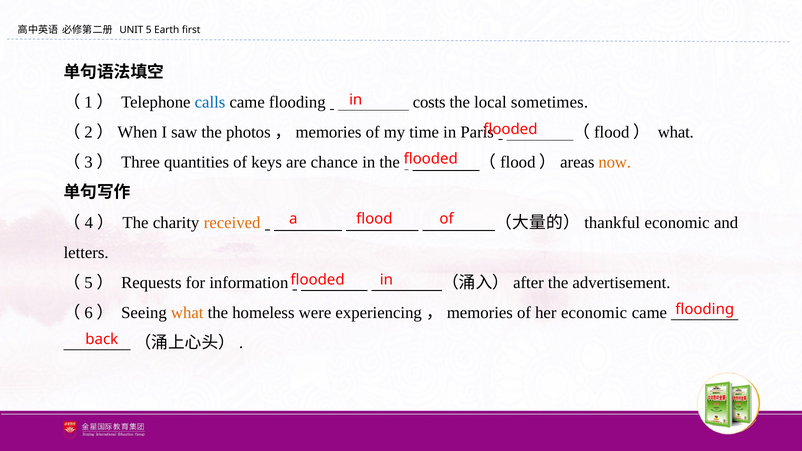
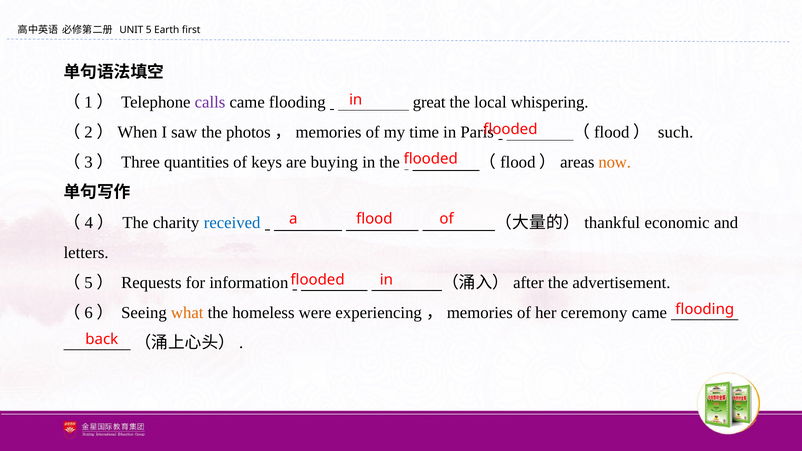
calls colour: blue -> purple
costs: costs -> great
sometimes: sometimes -> whispering
（flood） what: what -> such
chance: chance -> buying
received colour: orange -> blue
her economic: economic -> ceremony
